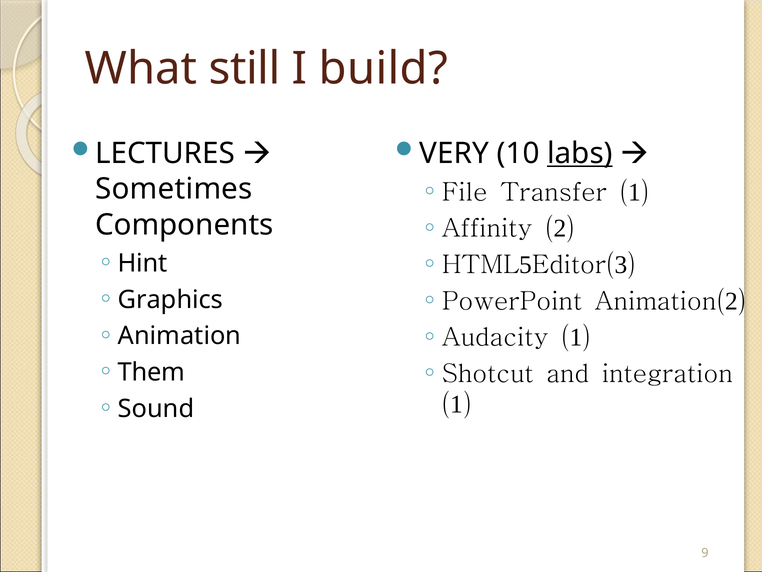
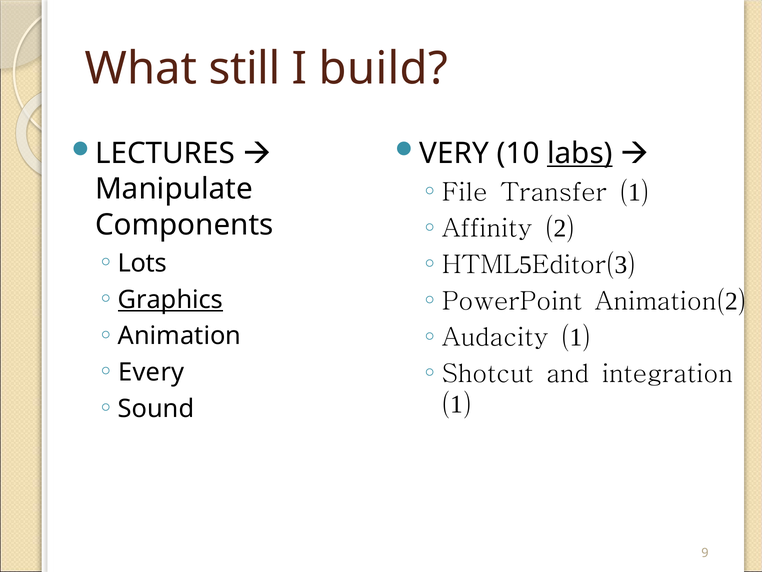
Sometimes: Sometimes -> Manipulate
Hint: Hint -> Lots
Graphics underline: none -> present
Them: Them -> Every
